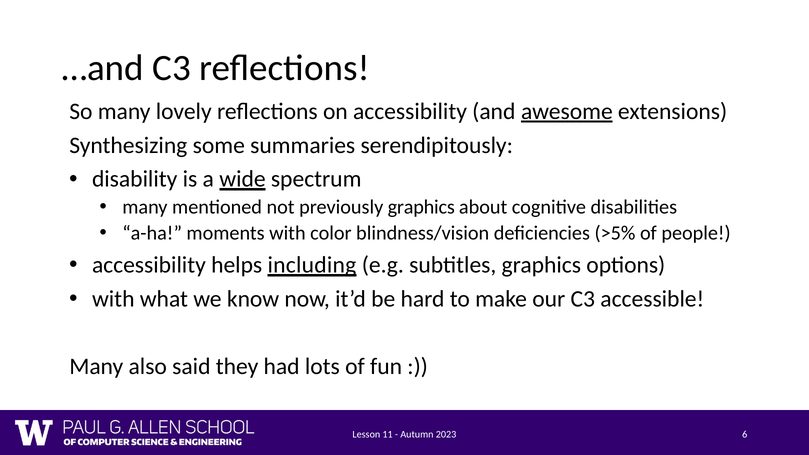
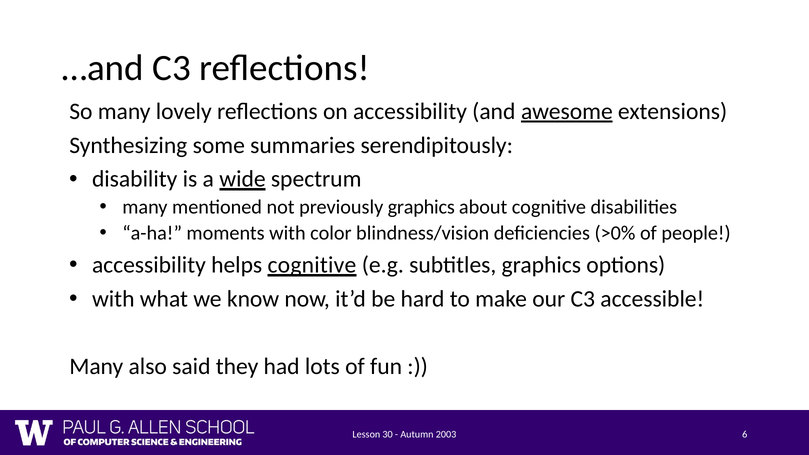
>5%: >5% -> >0%
helps including: including -> cognitive
11: 11 -> 30
2023: 2023 -> 2003
